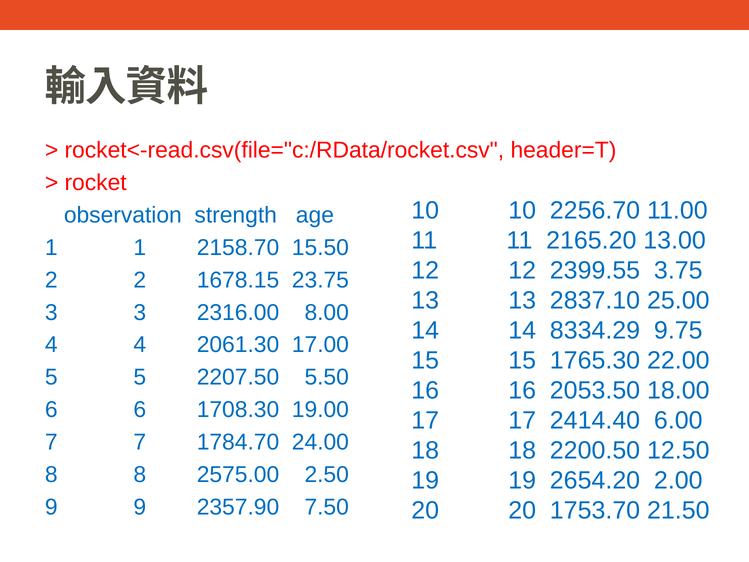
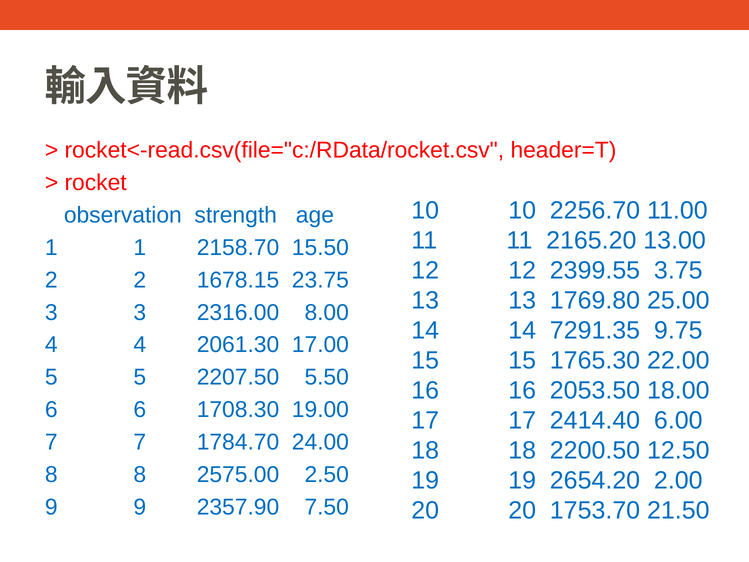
2837.10: 2837.10 -> 1769.80
8334.29: 8334.29 -> 7291.35
